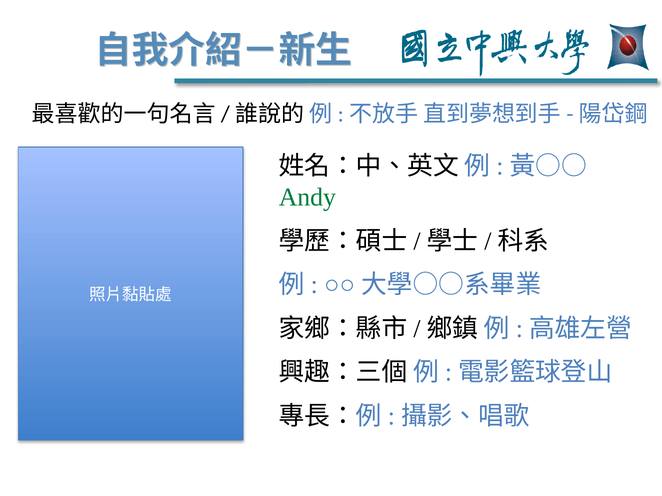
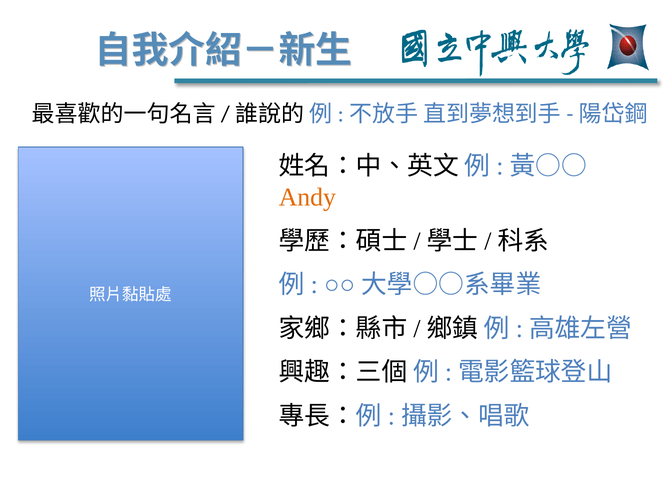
Andy colour: green -> orange
